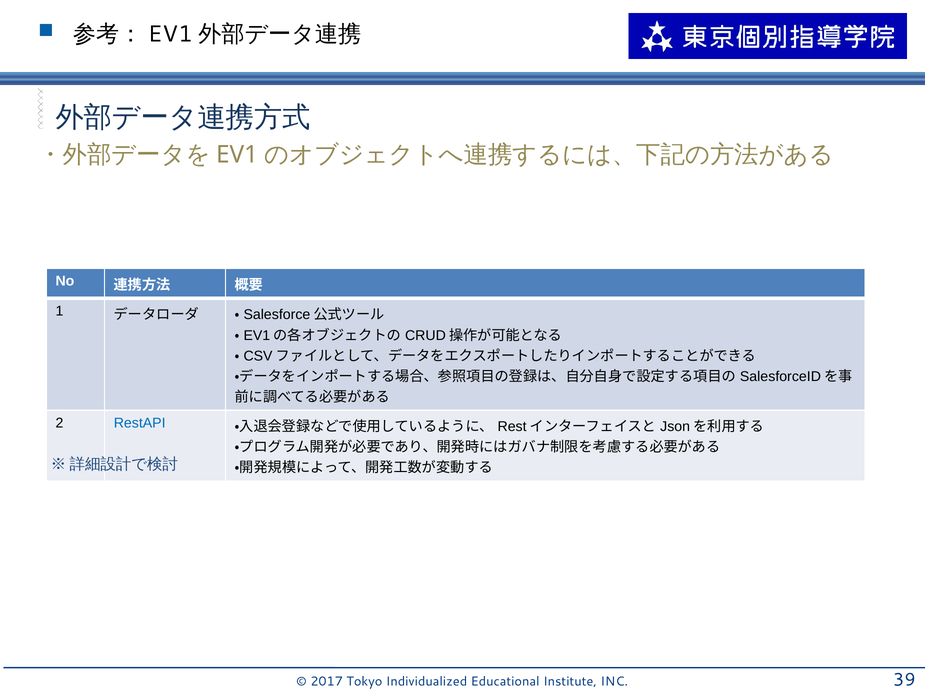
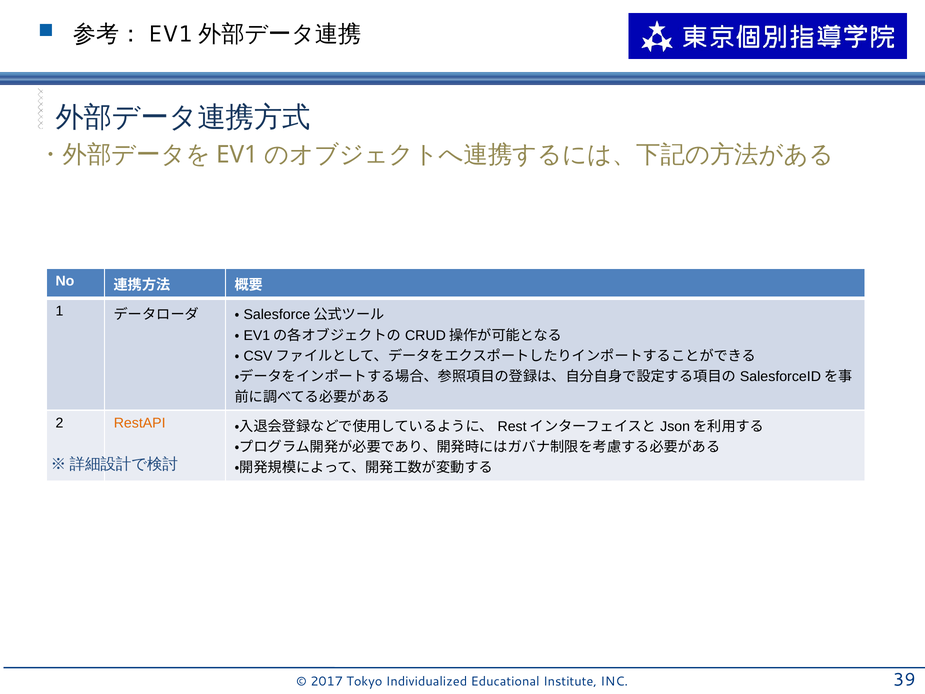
RestAPI colour: blue -> orange
